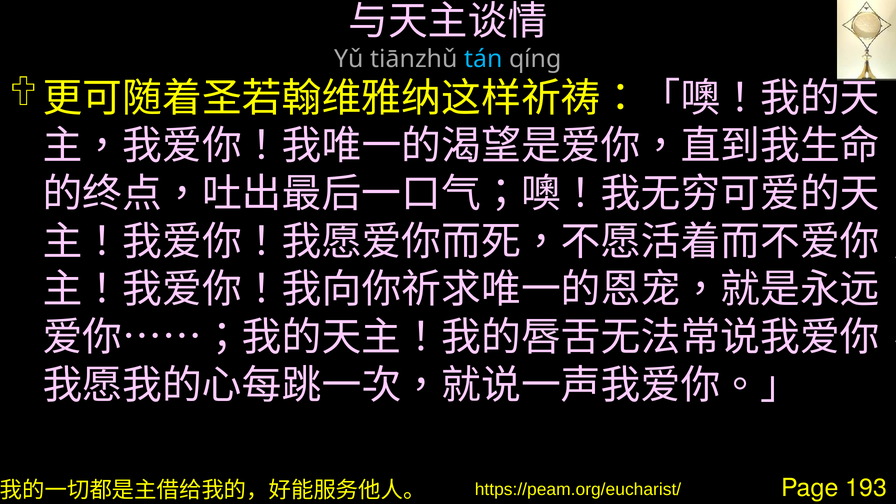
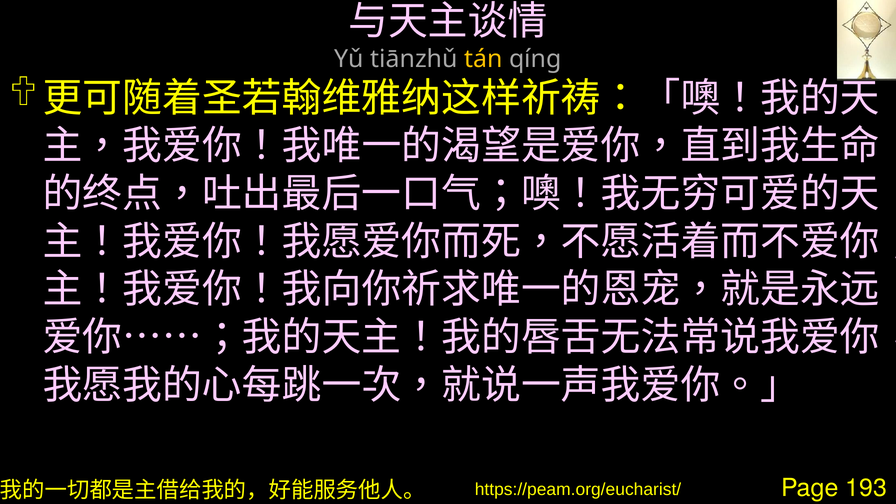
tán colour: light blue -> yellow
